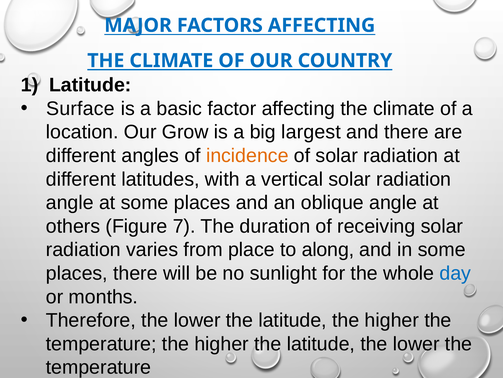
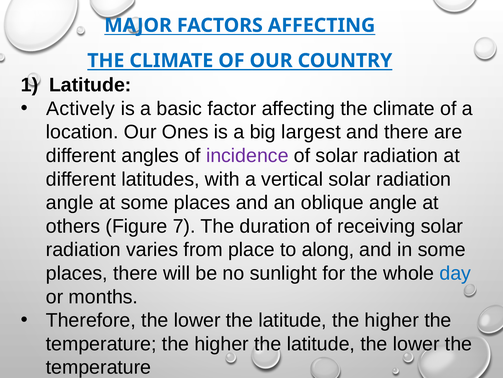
Surface: Surface -> Actively
Grow: Grow -> Ones
incidence colour: orange -> purple
